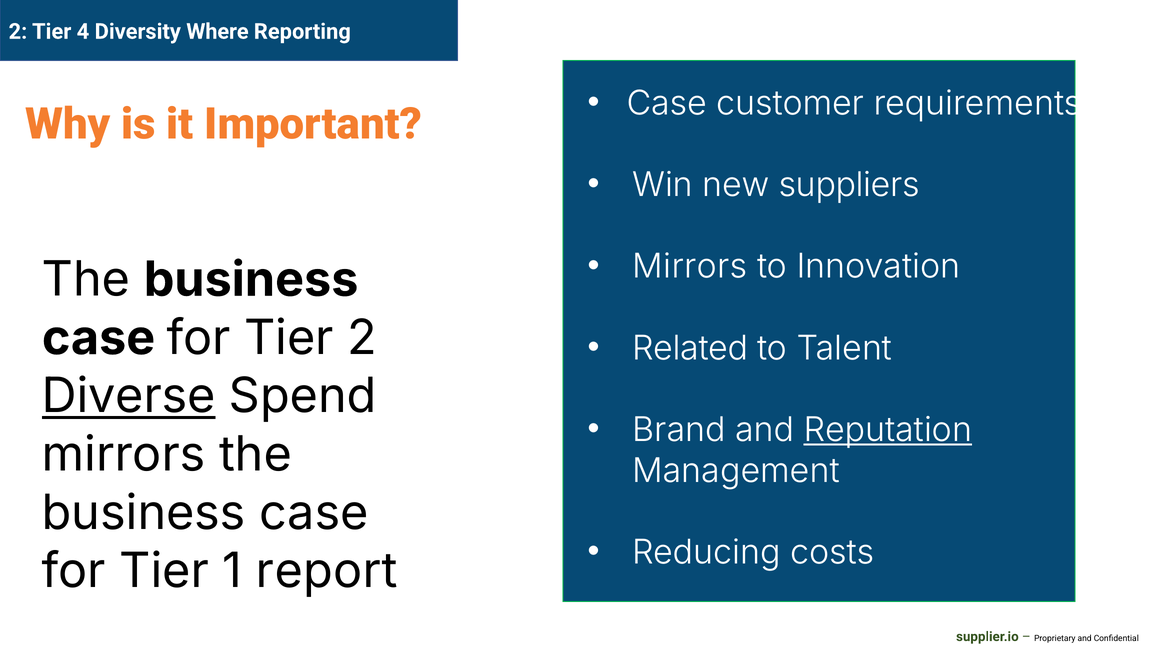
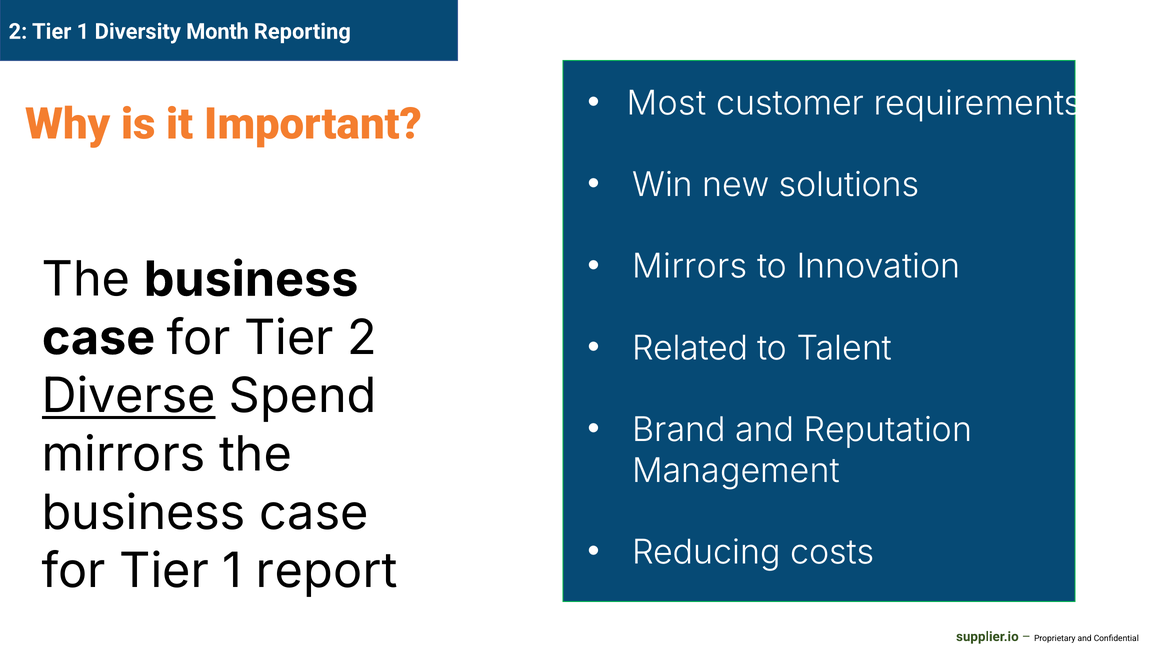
2 Tier 4: 4 -> 1
Where: Where -> Month
Case at (667, 103): Case -> Most
suppliers: suppliers -> solutions
Reputation underline: present -> none
